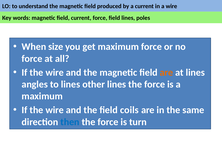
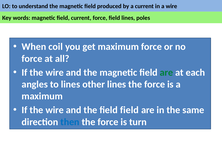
size: size -> coil
are at (166, 72) colour: orange -> green
at lines: lines -> each
field coils: coils -> field
